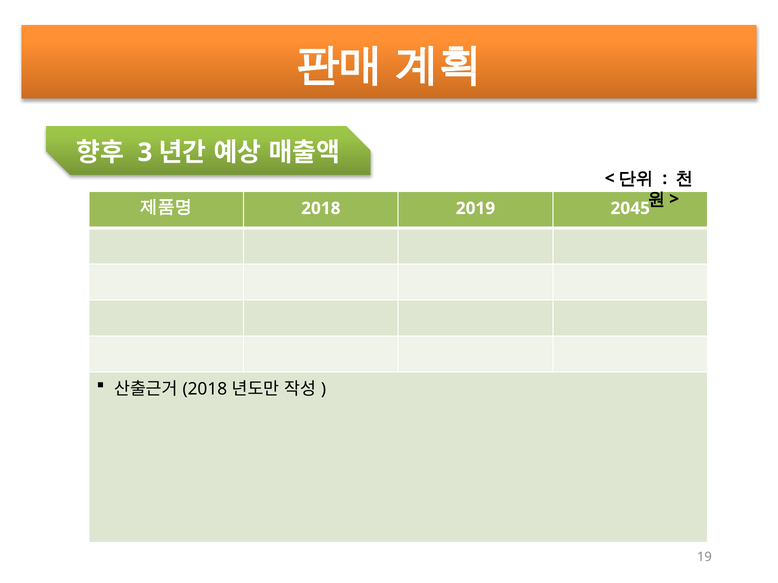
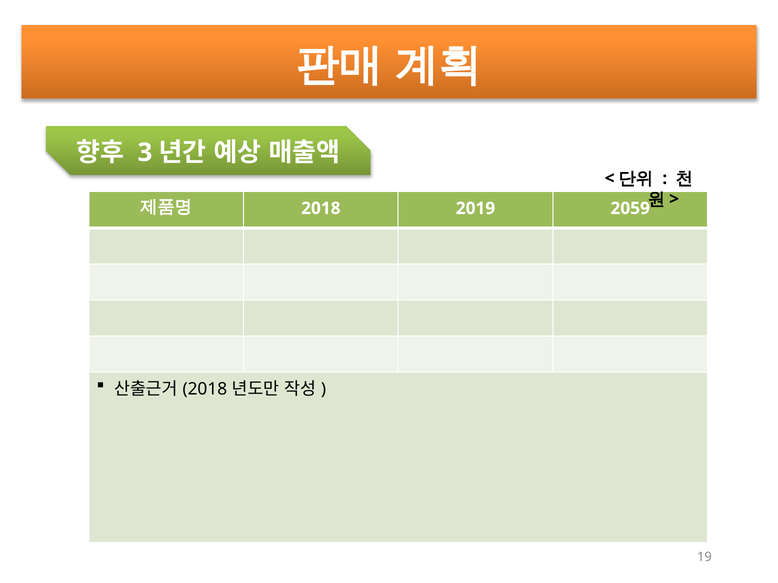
2045: 2045 -> 2059
